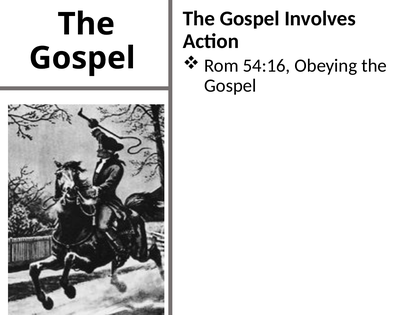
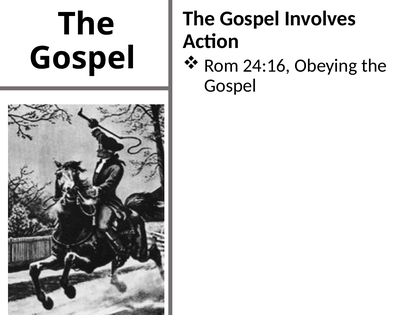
54:16: 54:16 -> 24:16
